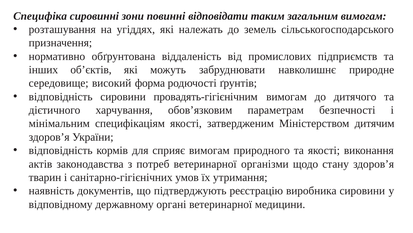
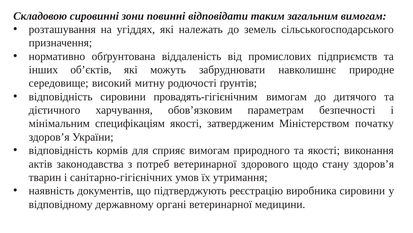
Специфіка: Специфіка -> Складовою
форма: форма -> митну
дитячим: дитячим -> початку
організми: організми -> здорового
